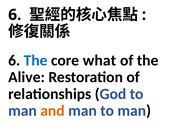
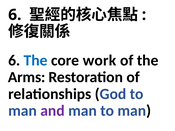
what: what -> work
Alive: Alive -> Arms
and colour: orange -> purple
